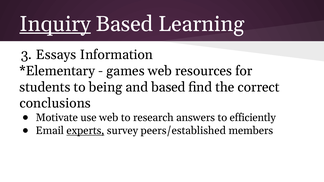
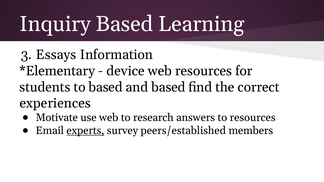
Inquiry underline: present -> none
games: games -> device
to being: being -> based
conclusions: conclusions -> experiences
to efficiently: efficiently -> resources
